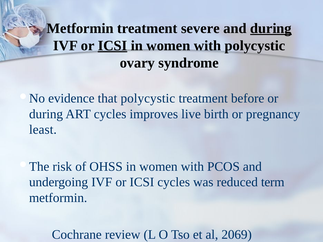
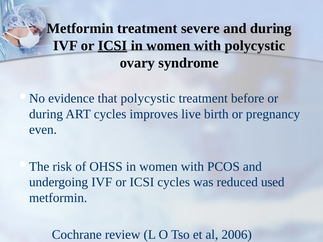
during at (271, 28) underline: present -> none
least: least -> even
term: term -> used
2069: 2069 -> 2006
